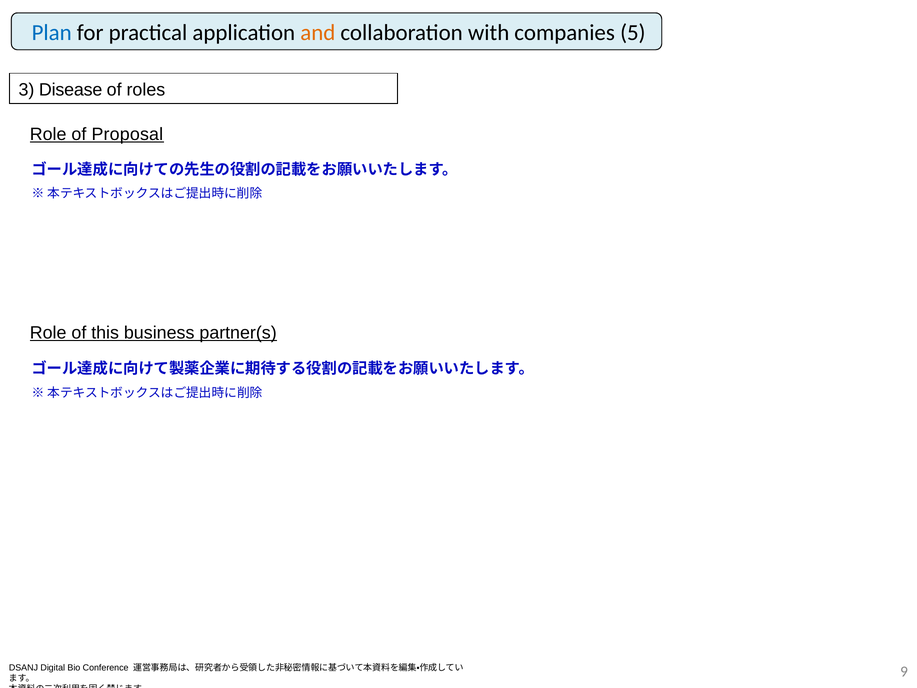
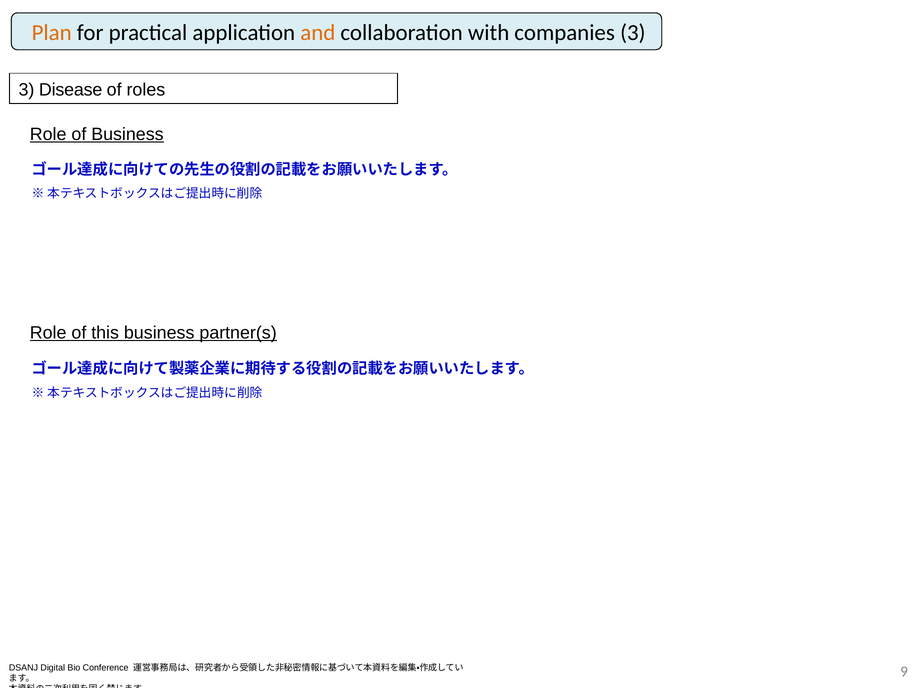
Plan colour: blue -> orange
companies 5: 5 -> 3
of Proposal: Proposal -> Business
